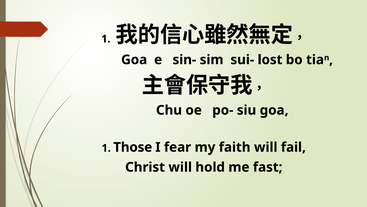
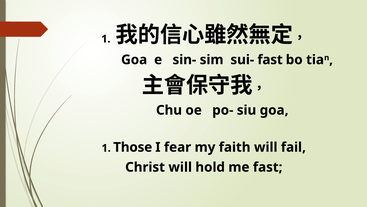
sui- lost: lost -> fast
